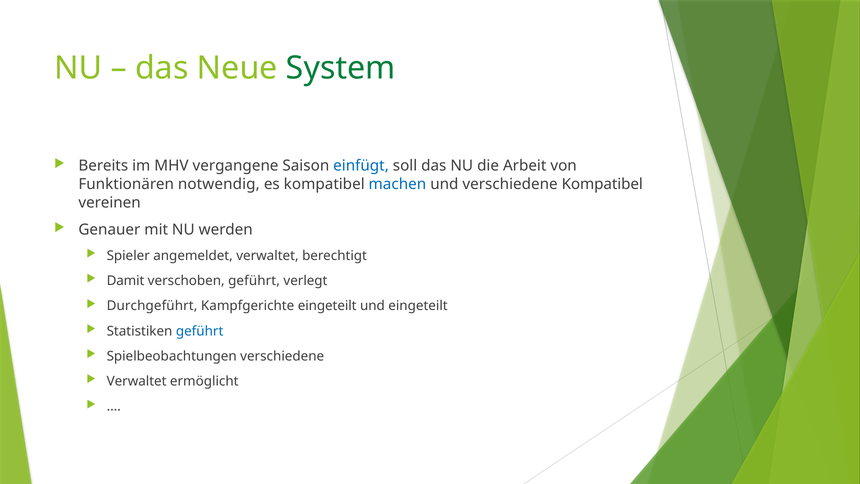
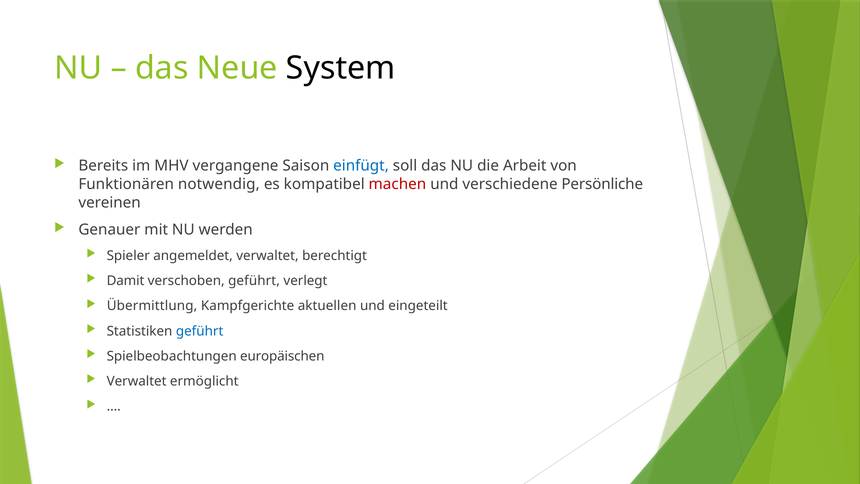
System colour: green -> black
machen colour: blue -> red
verschiedene Kompatibel: Kompatibel -> Persönliche
Durchgeführt: Durchgeführt -> Übermittlung
Kampfgerichte eingeteilt: eingeteilt -> aktuellen
Spielbeobachtungen verschiedene: verschiedene -> europäischen
